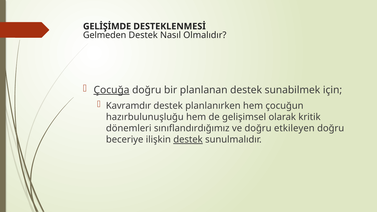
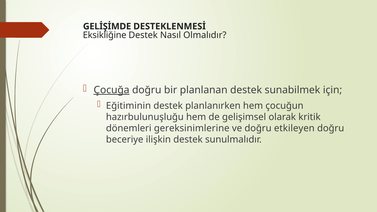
Gelmeden: Gelmeden -> Eksikliğine
Kavramdır: Kavramdır -> Eğitiminin
sınıflandırdığımız: sınıflandırdığımız -> gereksinimlerine
destek at (188, 140) underline: present -> none
